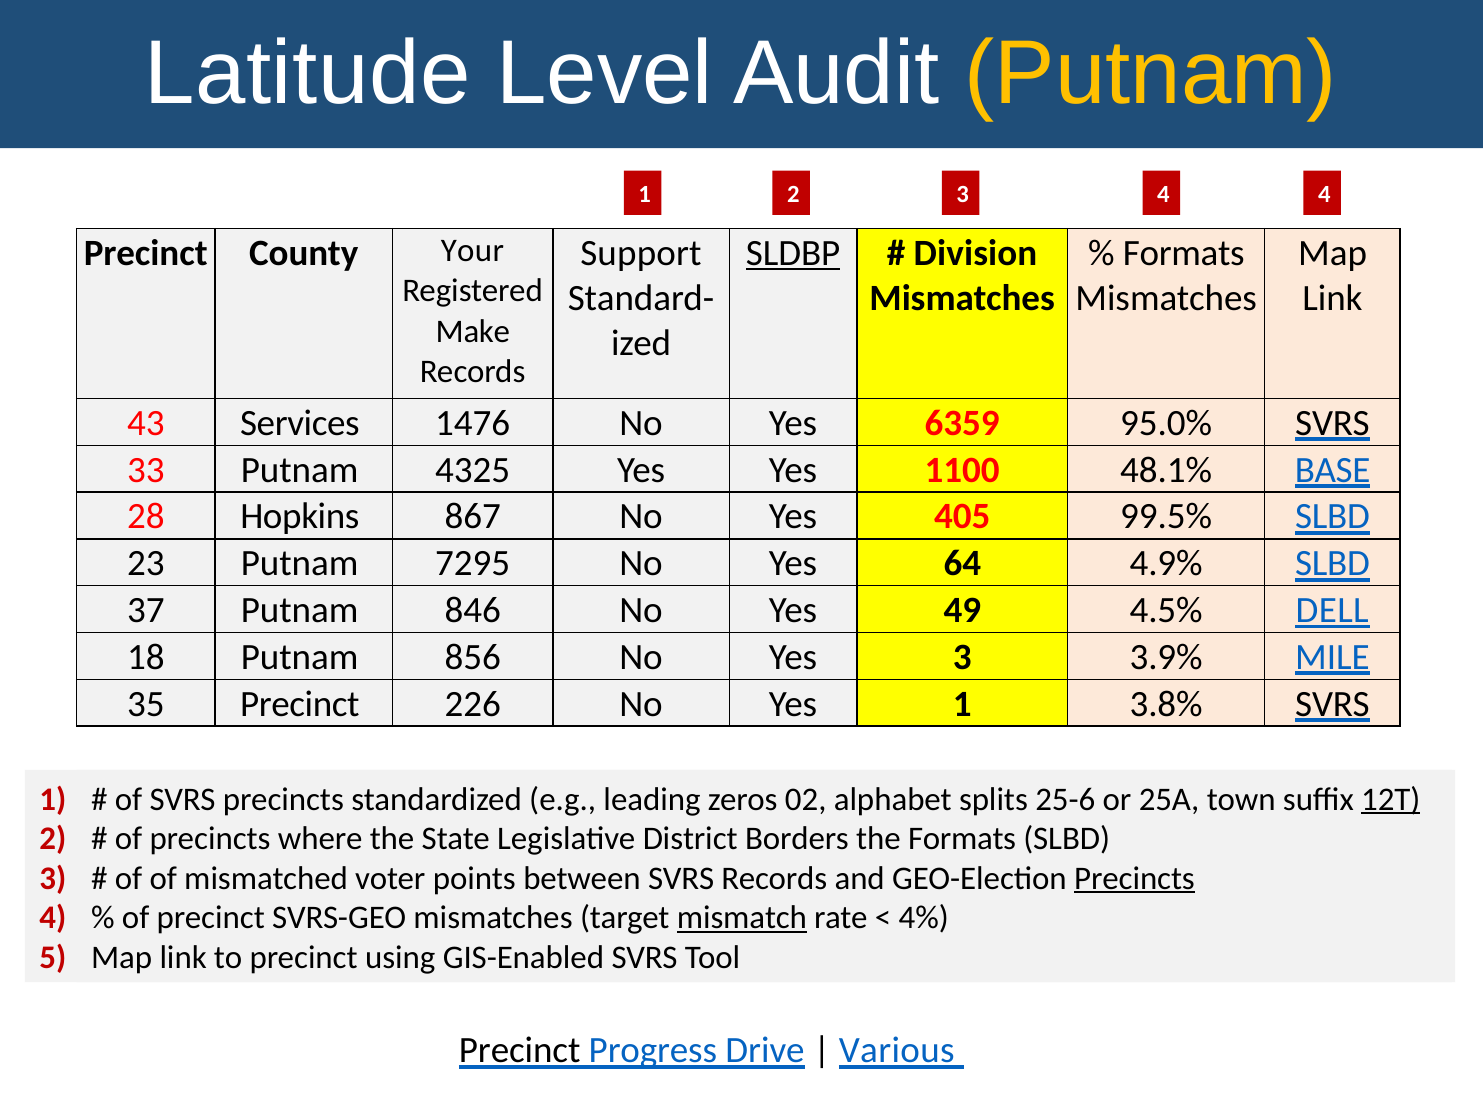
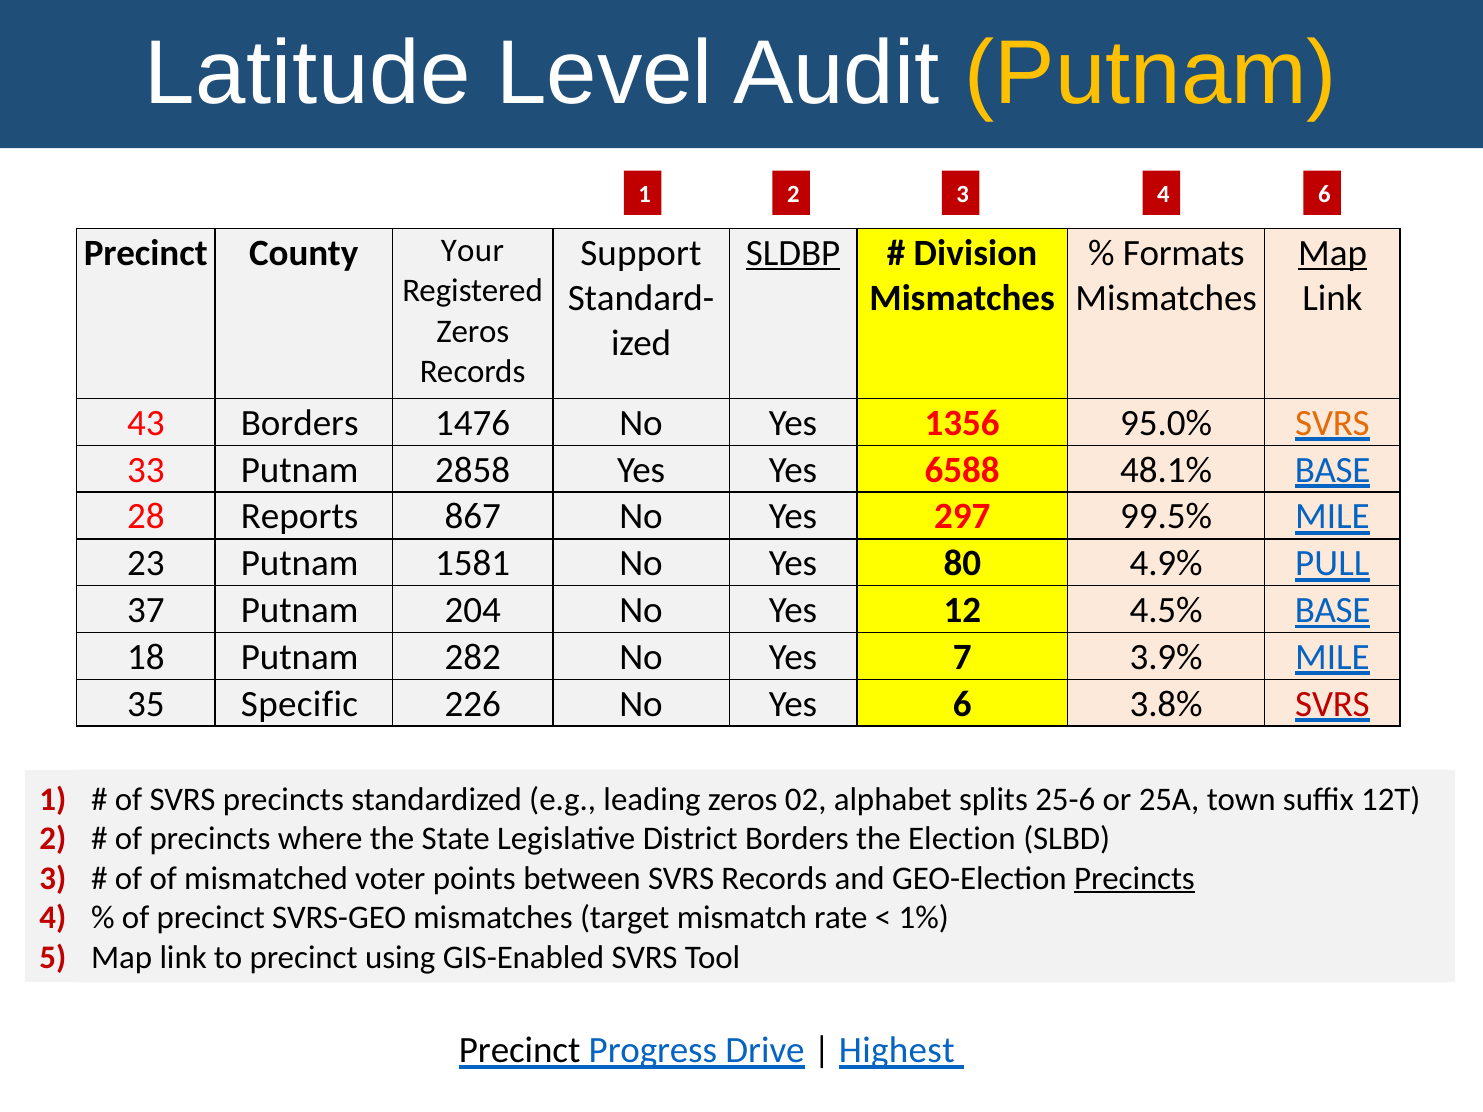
1 4: 4 -> 6
Map at (1333, 253) underline: none -> present
Make at (473, 331): Make -> Zeros
43 Services: Services -> Borders
6359: 6359 -> 1356
SVRS at (1332, 423) colour: black -> orange
4325: 4325 -> 2858
1100: 1100 -> 6588
Hopkins: Hopkins -> Reports
405: 405 -> 297
99.5% SLBD: SLBD -> MILE
7295: 7295 -> 1581
64: 64 -> 80
4.9% SLBD: SLBD -> PULL
846: 846 -> 204
49: 49 -> 12
4.5% DELL: DELL -> BASE
856: 856 -> 282
Yes 3: 3 -> 7
35 Precinct: Precinct -> Specific
Yes 1: 1 -> 6
SVRS at (1332, 704) colour: black -> red
12T at (1391, 799) underline: present -> none
the Formats: Formats -> Election
mismatch at (742, 918) underline: present -> none
4%: 4% -> 1%
Various: Various -> Highest
